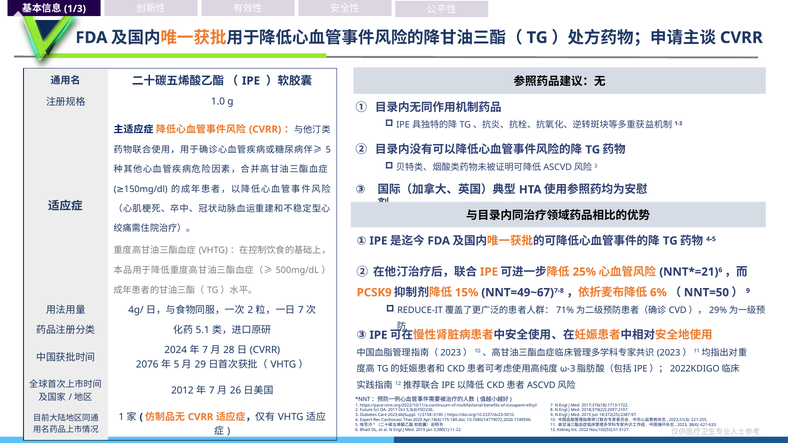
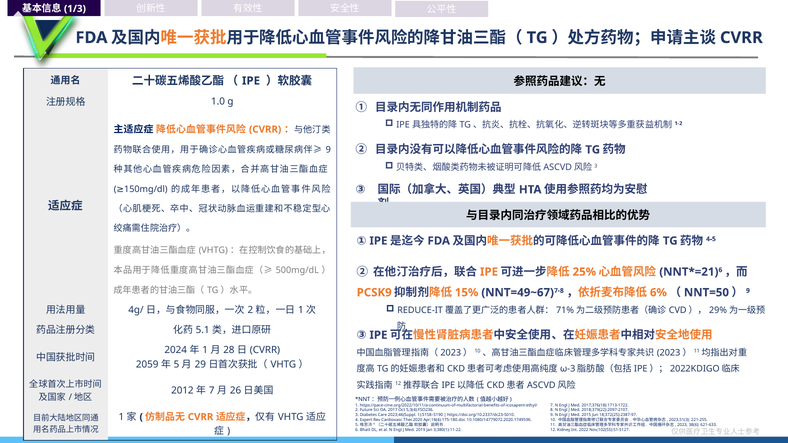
5 at (328, 150): 5 -> 9
7 at (301, 310): 7 -> 1
7 at (205, 350): 7 -> 1
2076: 2076 -> 2059
